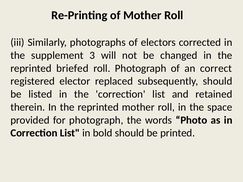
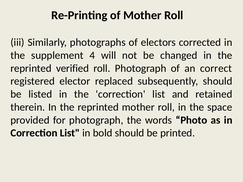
3: 3 -> 4
briefed: briefed -> verified
